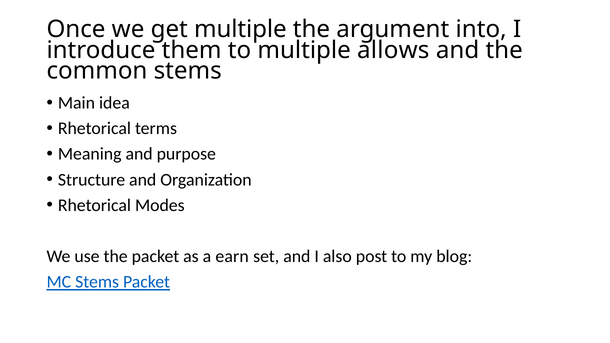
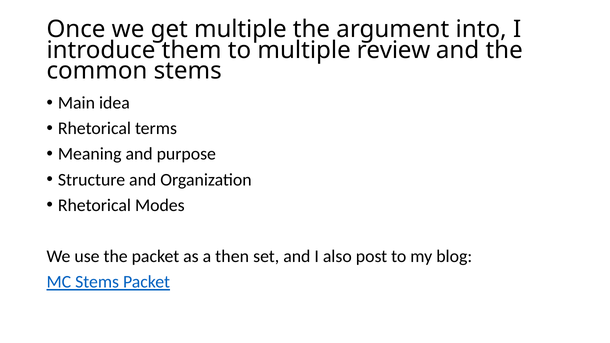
allows: allows -> review
earn: earn -> then
